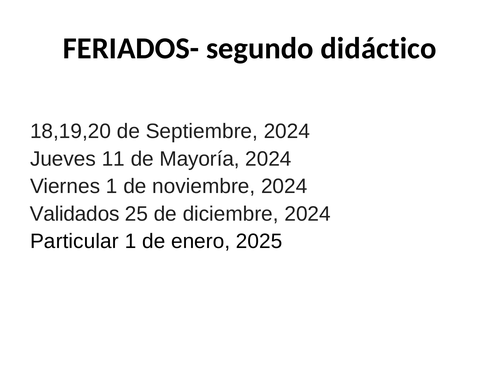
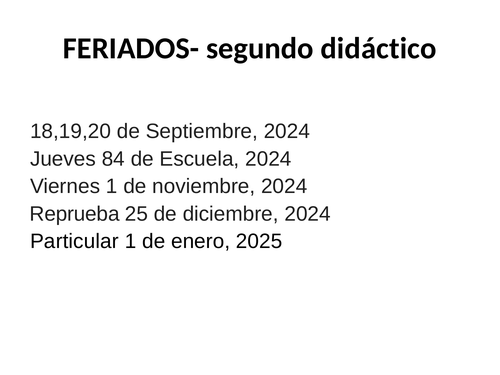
11: 11 -> 84
Mayoría: Mayoría -> Escuela
Validados: Validados -> Reprueba
